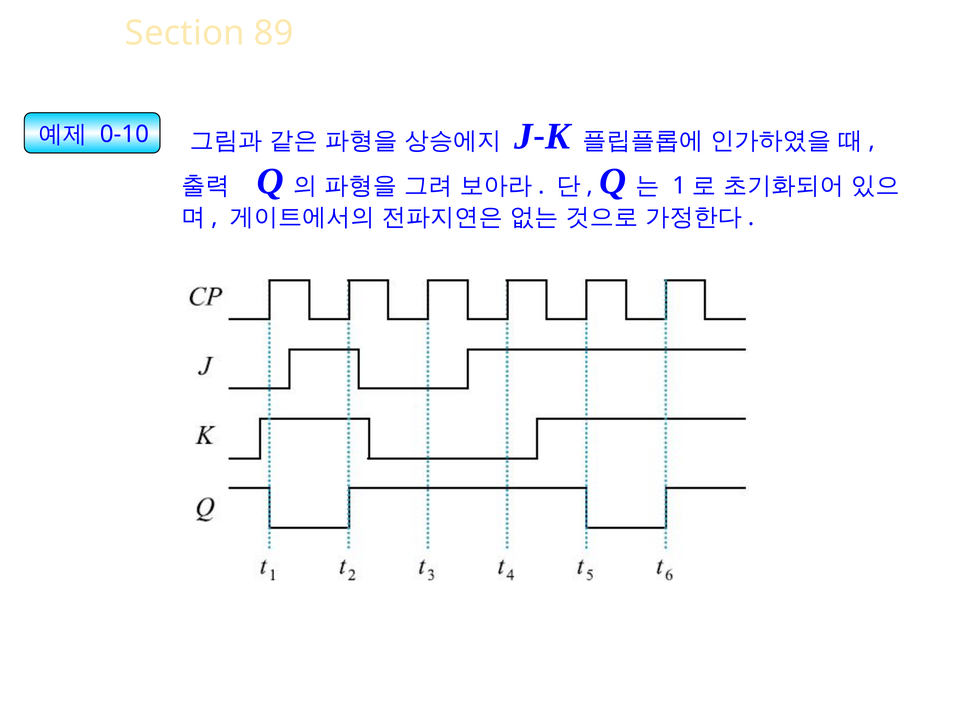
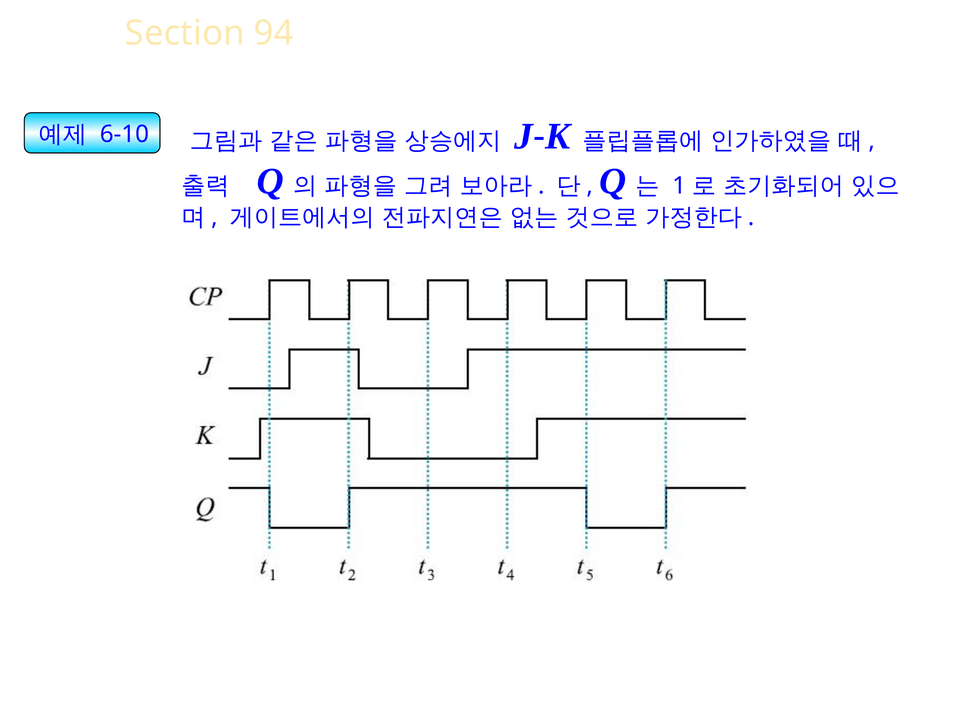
89: 89 -> 94
0-10: 0-10 -> 6-10
